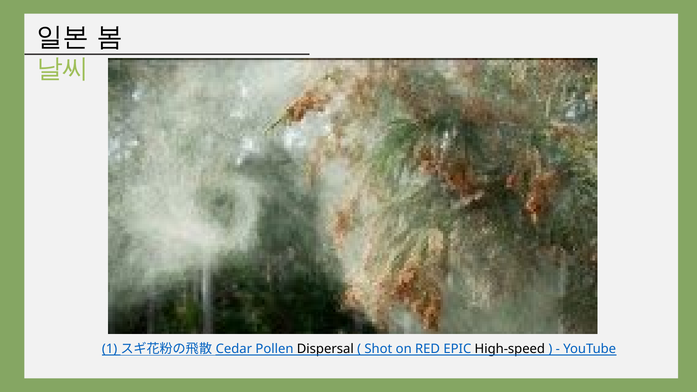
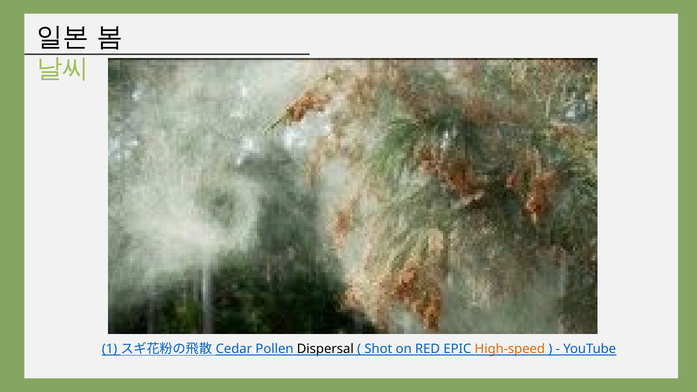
High-speed colour: black -> orange
